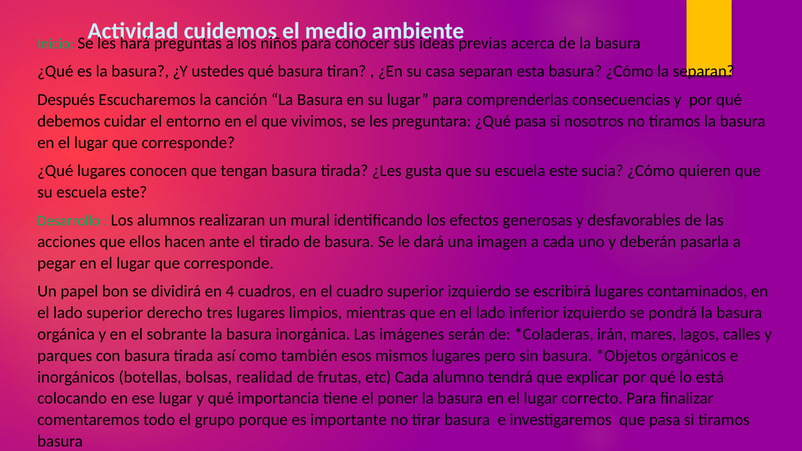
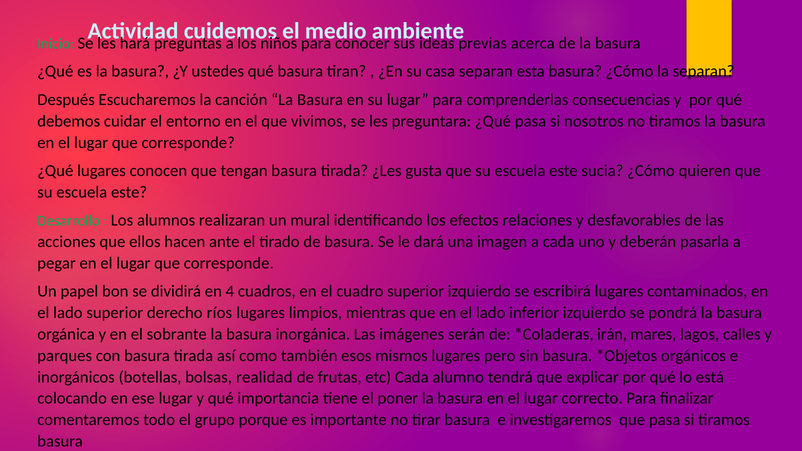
generosas: generosas -> relaciones
tres: tres -> ríos
